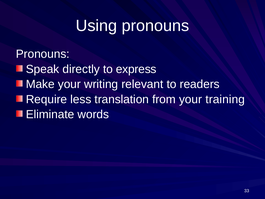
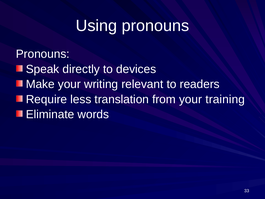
express: express -> devices
